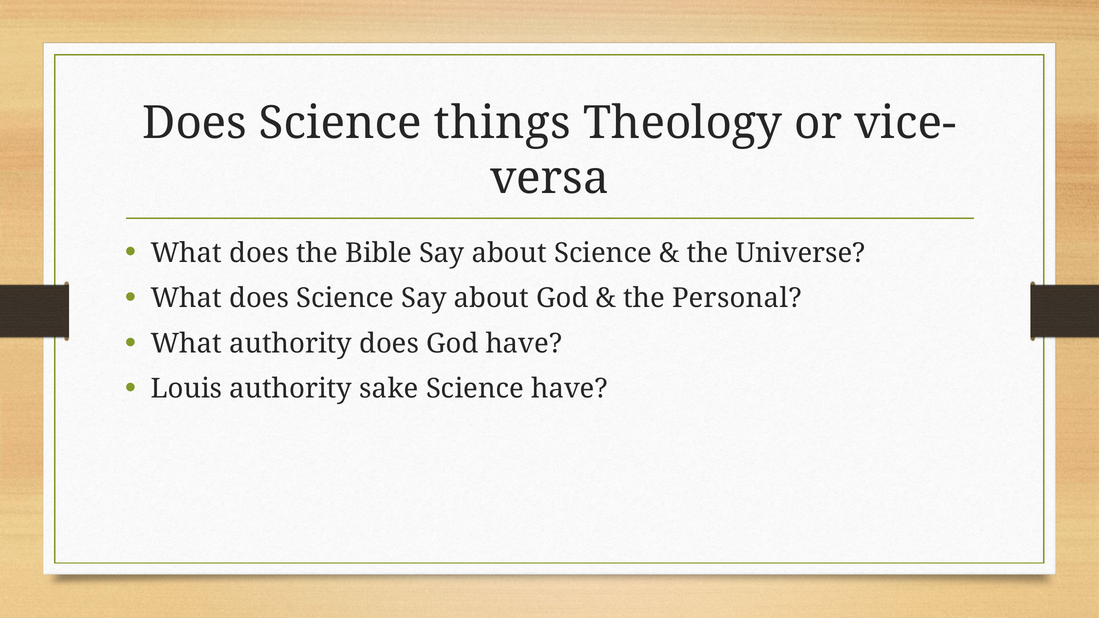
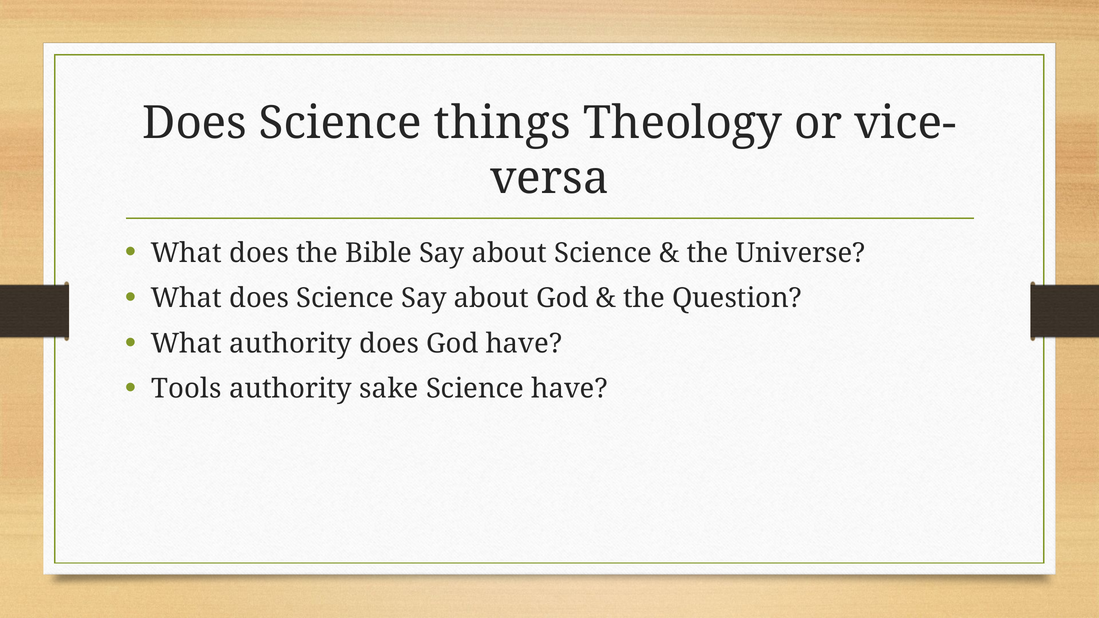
Personal: Personal -> Question
Louis: Louis -> Tools
